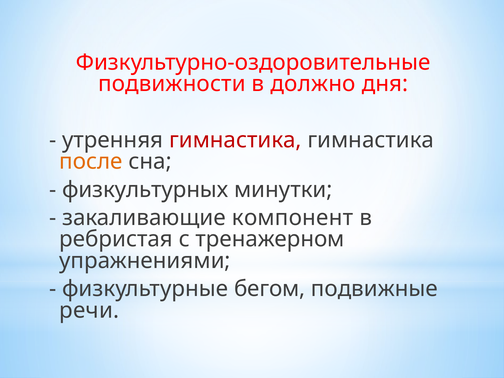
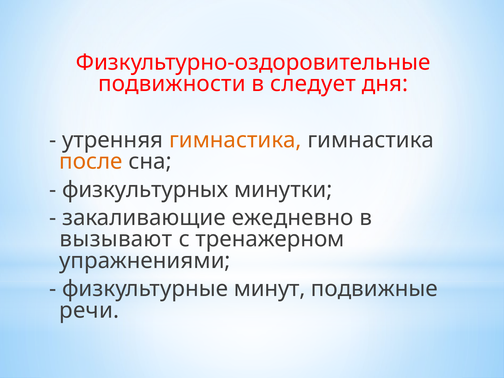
должно: должно -> следует
гимнастика at (235, 140) colour: red -> orange
компонент: компонент -> ежедневно
ребристая: ребристая -> вызывают
бегом: бегом -> минут
